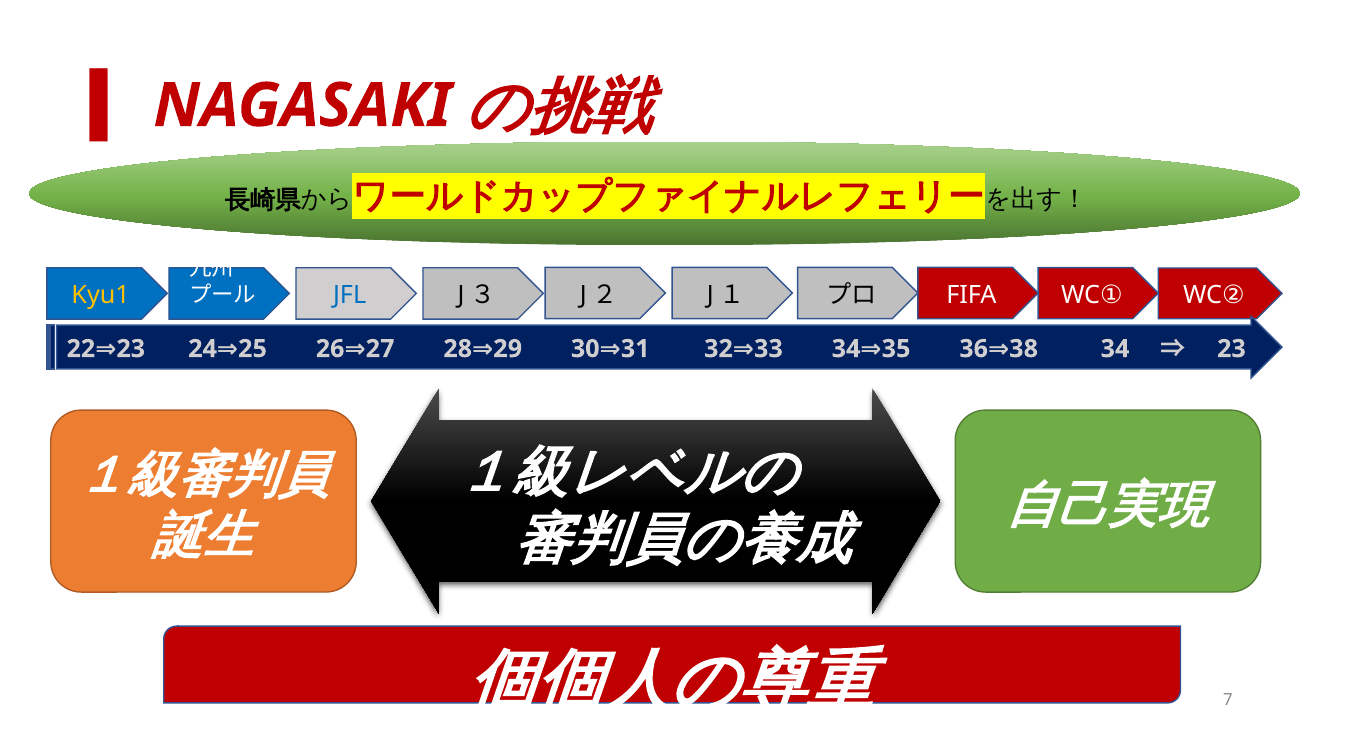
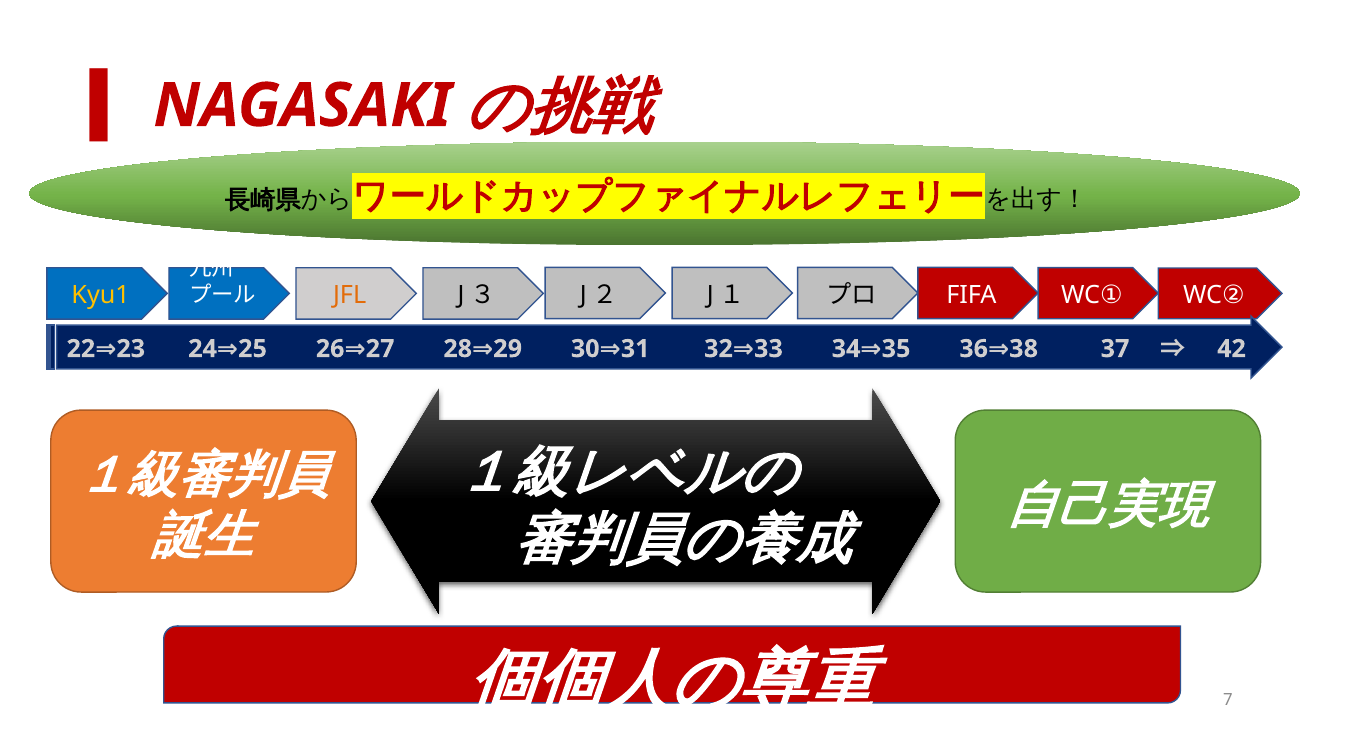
JFL colour: blue -> orange
34 at (1115, 349): 34 -> 37
23 at (1232, 349): 23 -> 42
